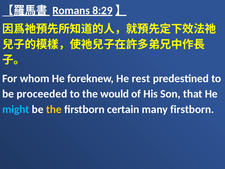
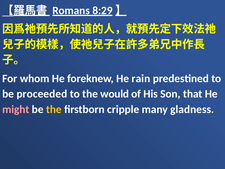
rest: rest -> rain
might colour: light blue -> pink
certain: certain -> cripple
many firstborn: firstborn -> gladness
